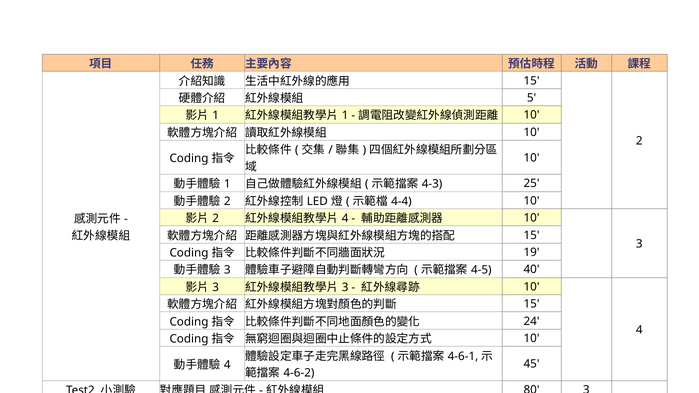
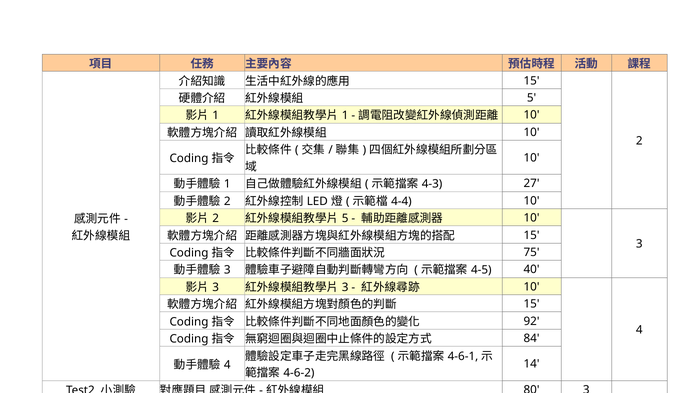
25: 25 -> 27
4 at (345, 219): 4 -> 5
19: 19 -> 75
24: 24 -> 92
10 at (532, 339): 10 -> 84
45: 45 -> 14
